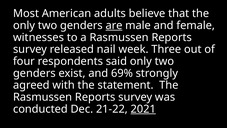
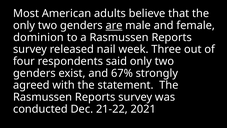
witnesses: witnesses -> dominion
69%: 69% -> 67%
2021 underline: present -> none
